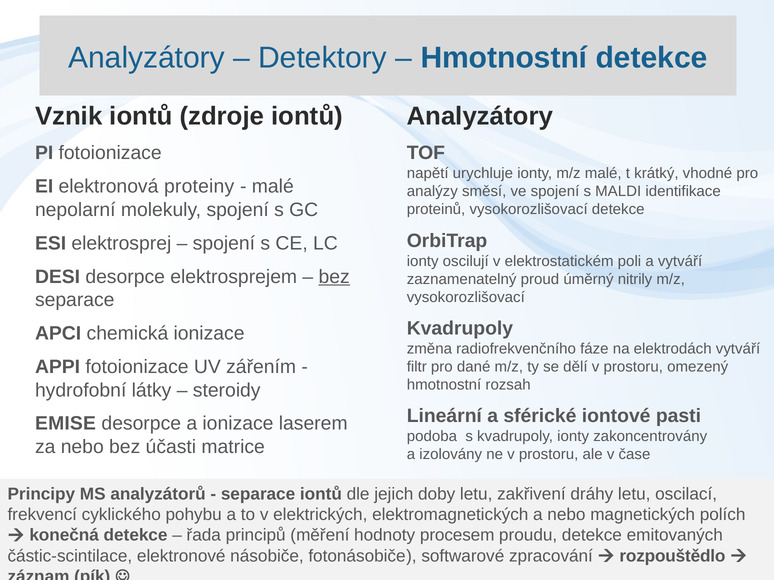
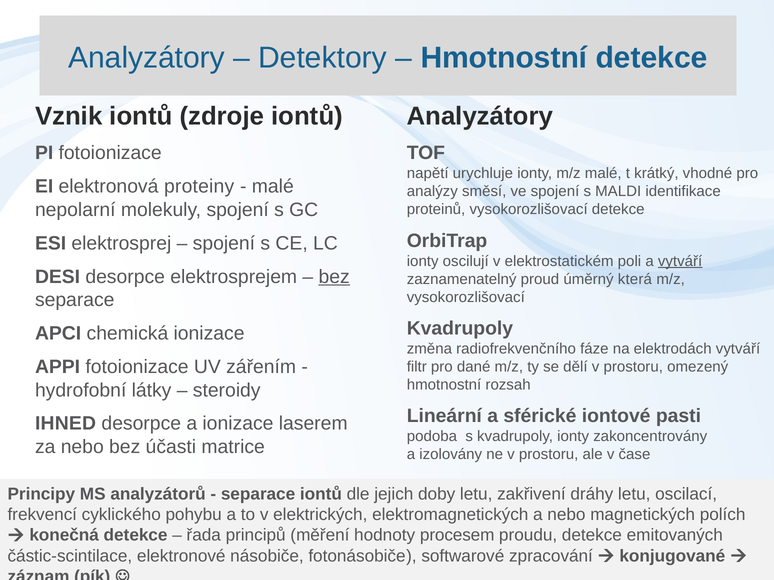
vytváří at (680, 261) underline: none -> present
nitrily: nitrily -> která
EMISE: EMISE -> IHNED
rozpouštědlo: rozpouštědlo -> konjugované
